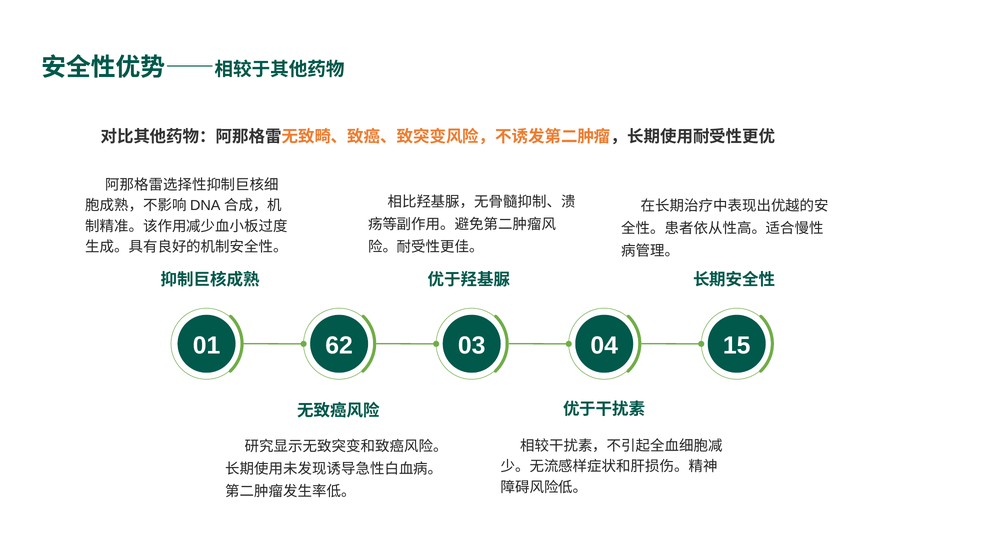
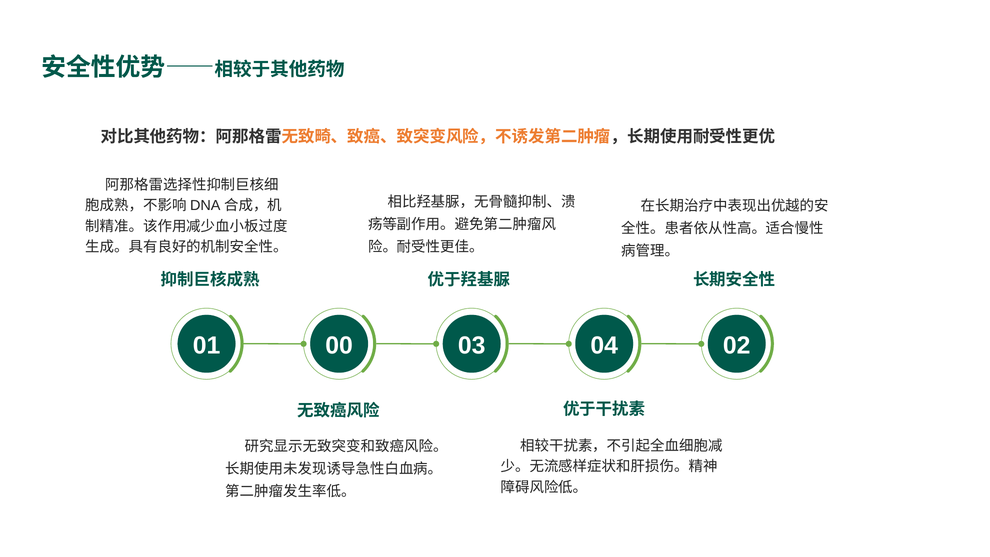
62: 62 -> 00
15: 15 -> 02
